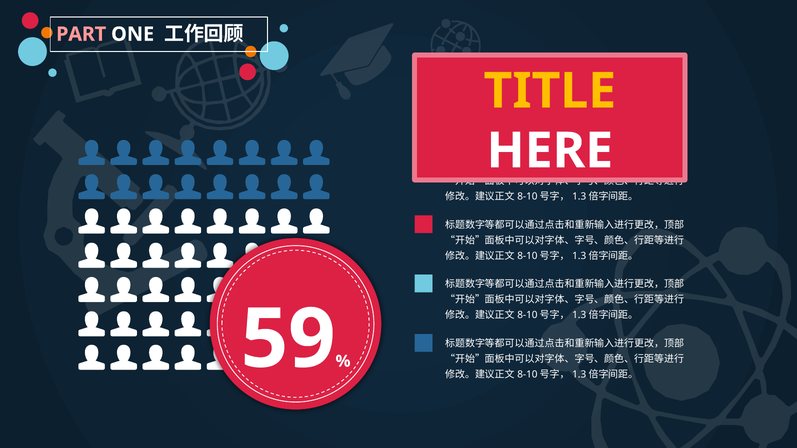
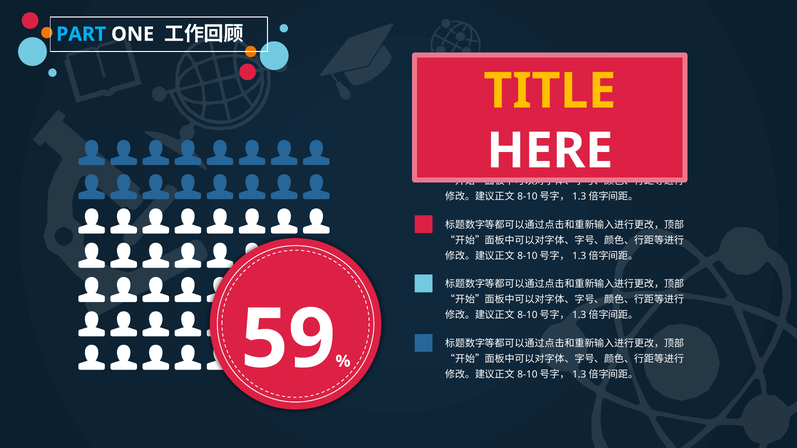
PART colour: pink -> light blue
